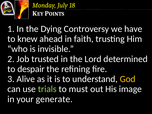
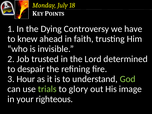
Alive: Alive -> Hour
God colour: yellow -> light green
must: must -> glory
generate: generate -> righteous
